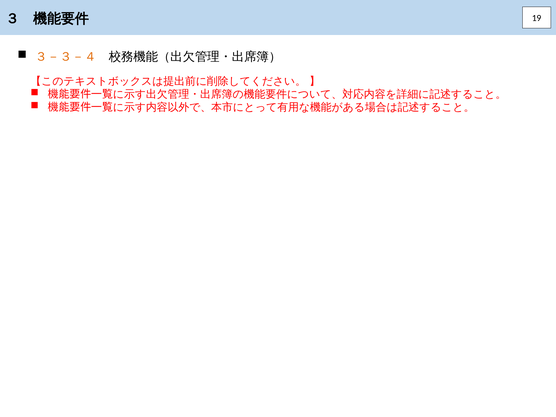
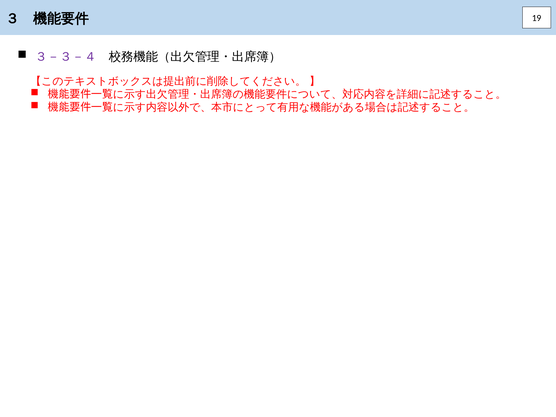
３－３－４ colour: orange -> purple
